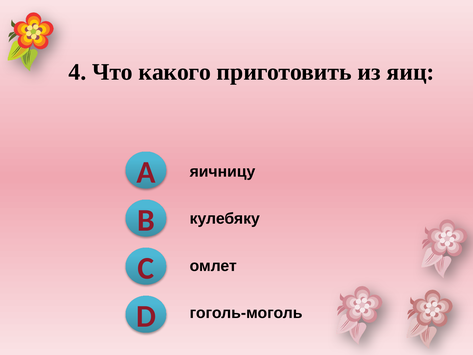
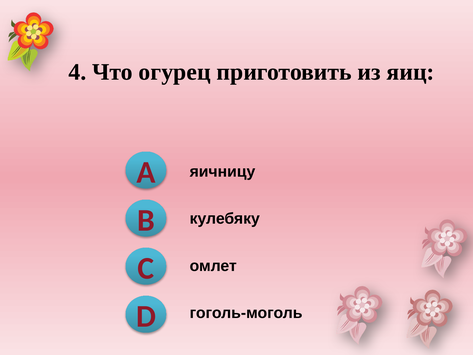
какого: какого -> огурец
